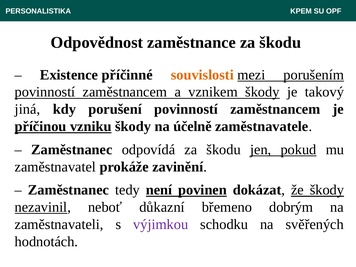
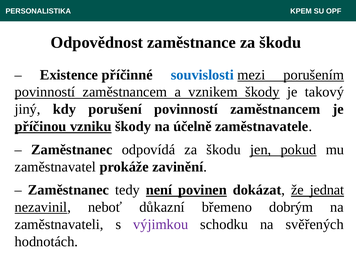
souvislosti colour: orange -> blue
jiná: jiná -> jiný
že škody: škody -> jednat
